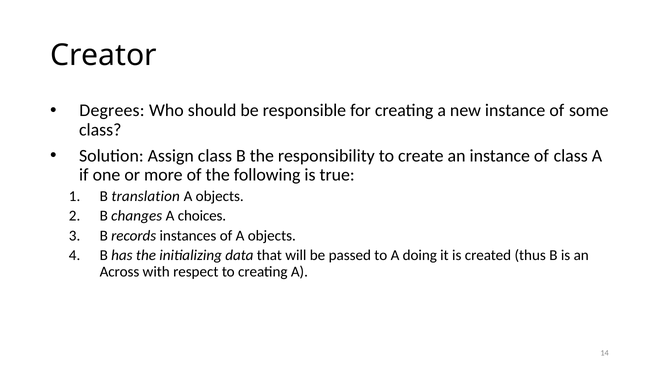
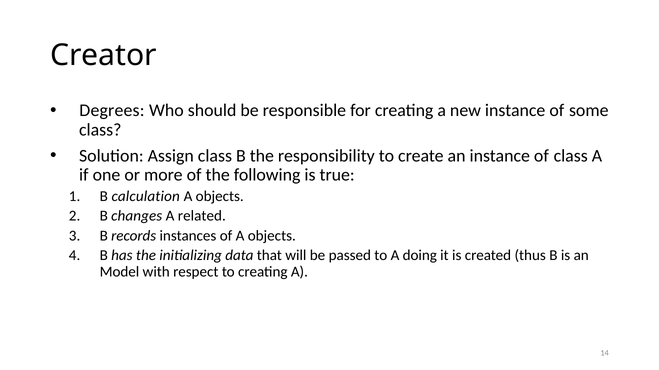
translation: translation -> calculation
choices: choices -> related
Across: Across -> Model
